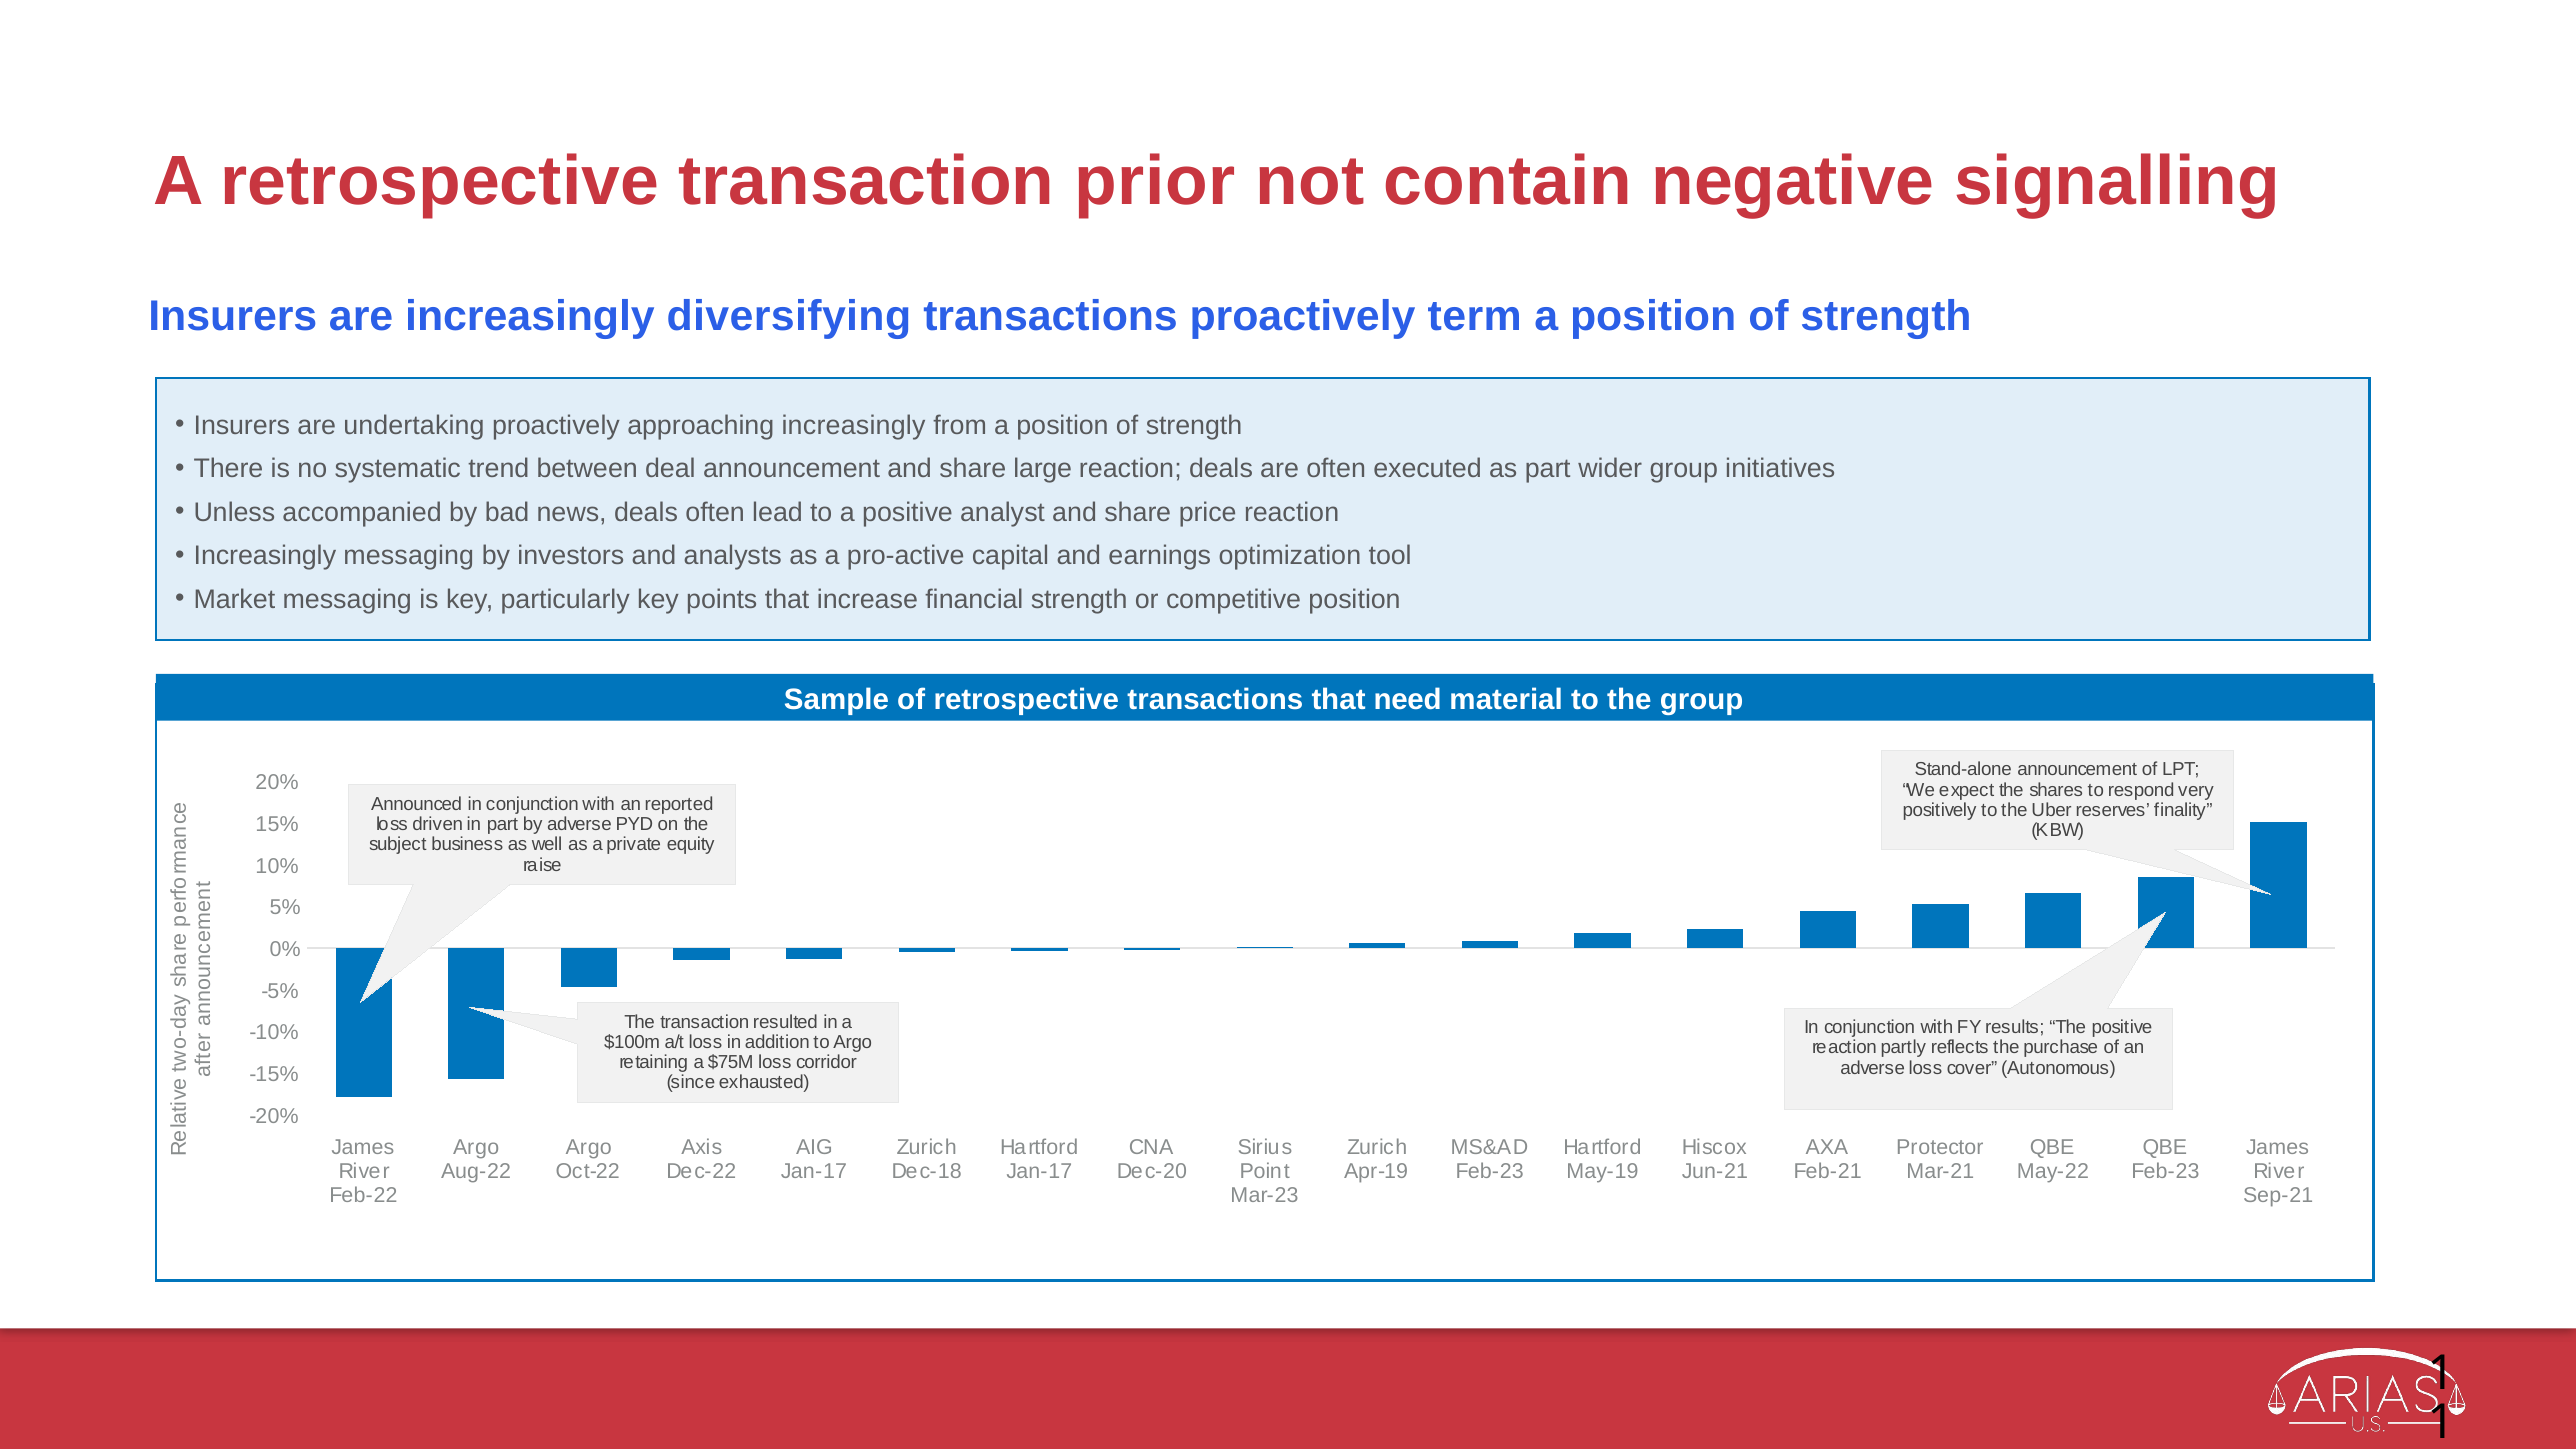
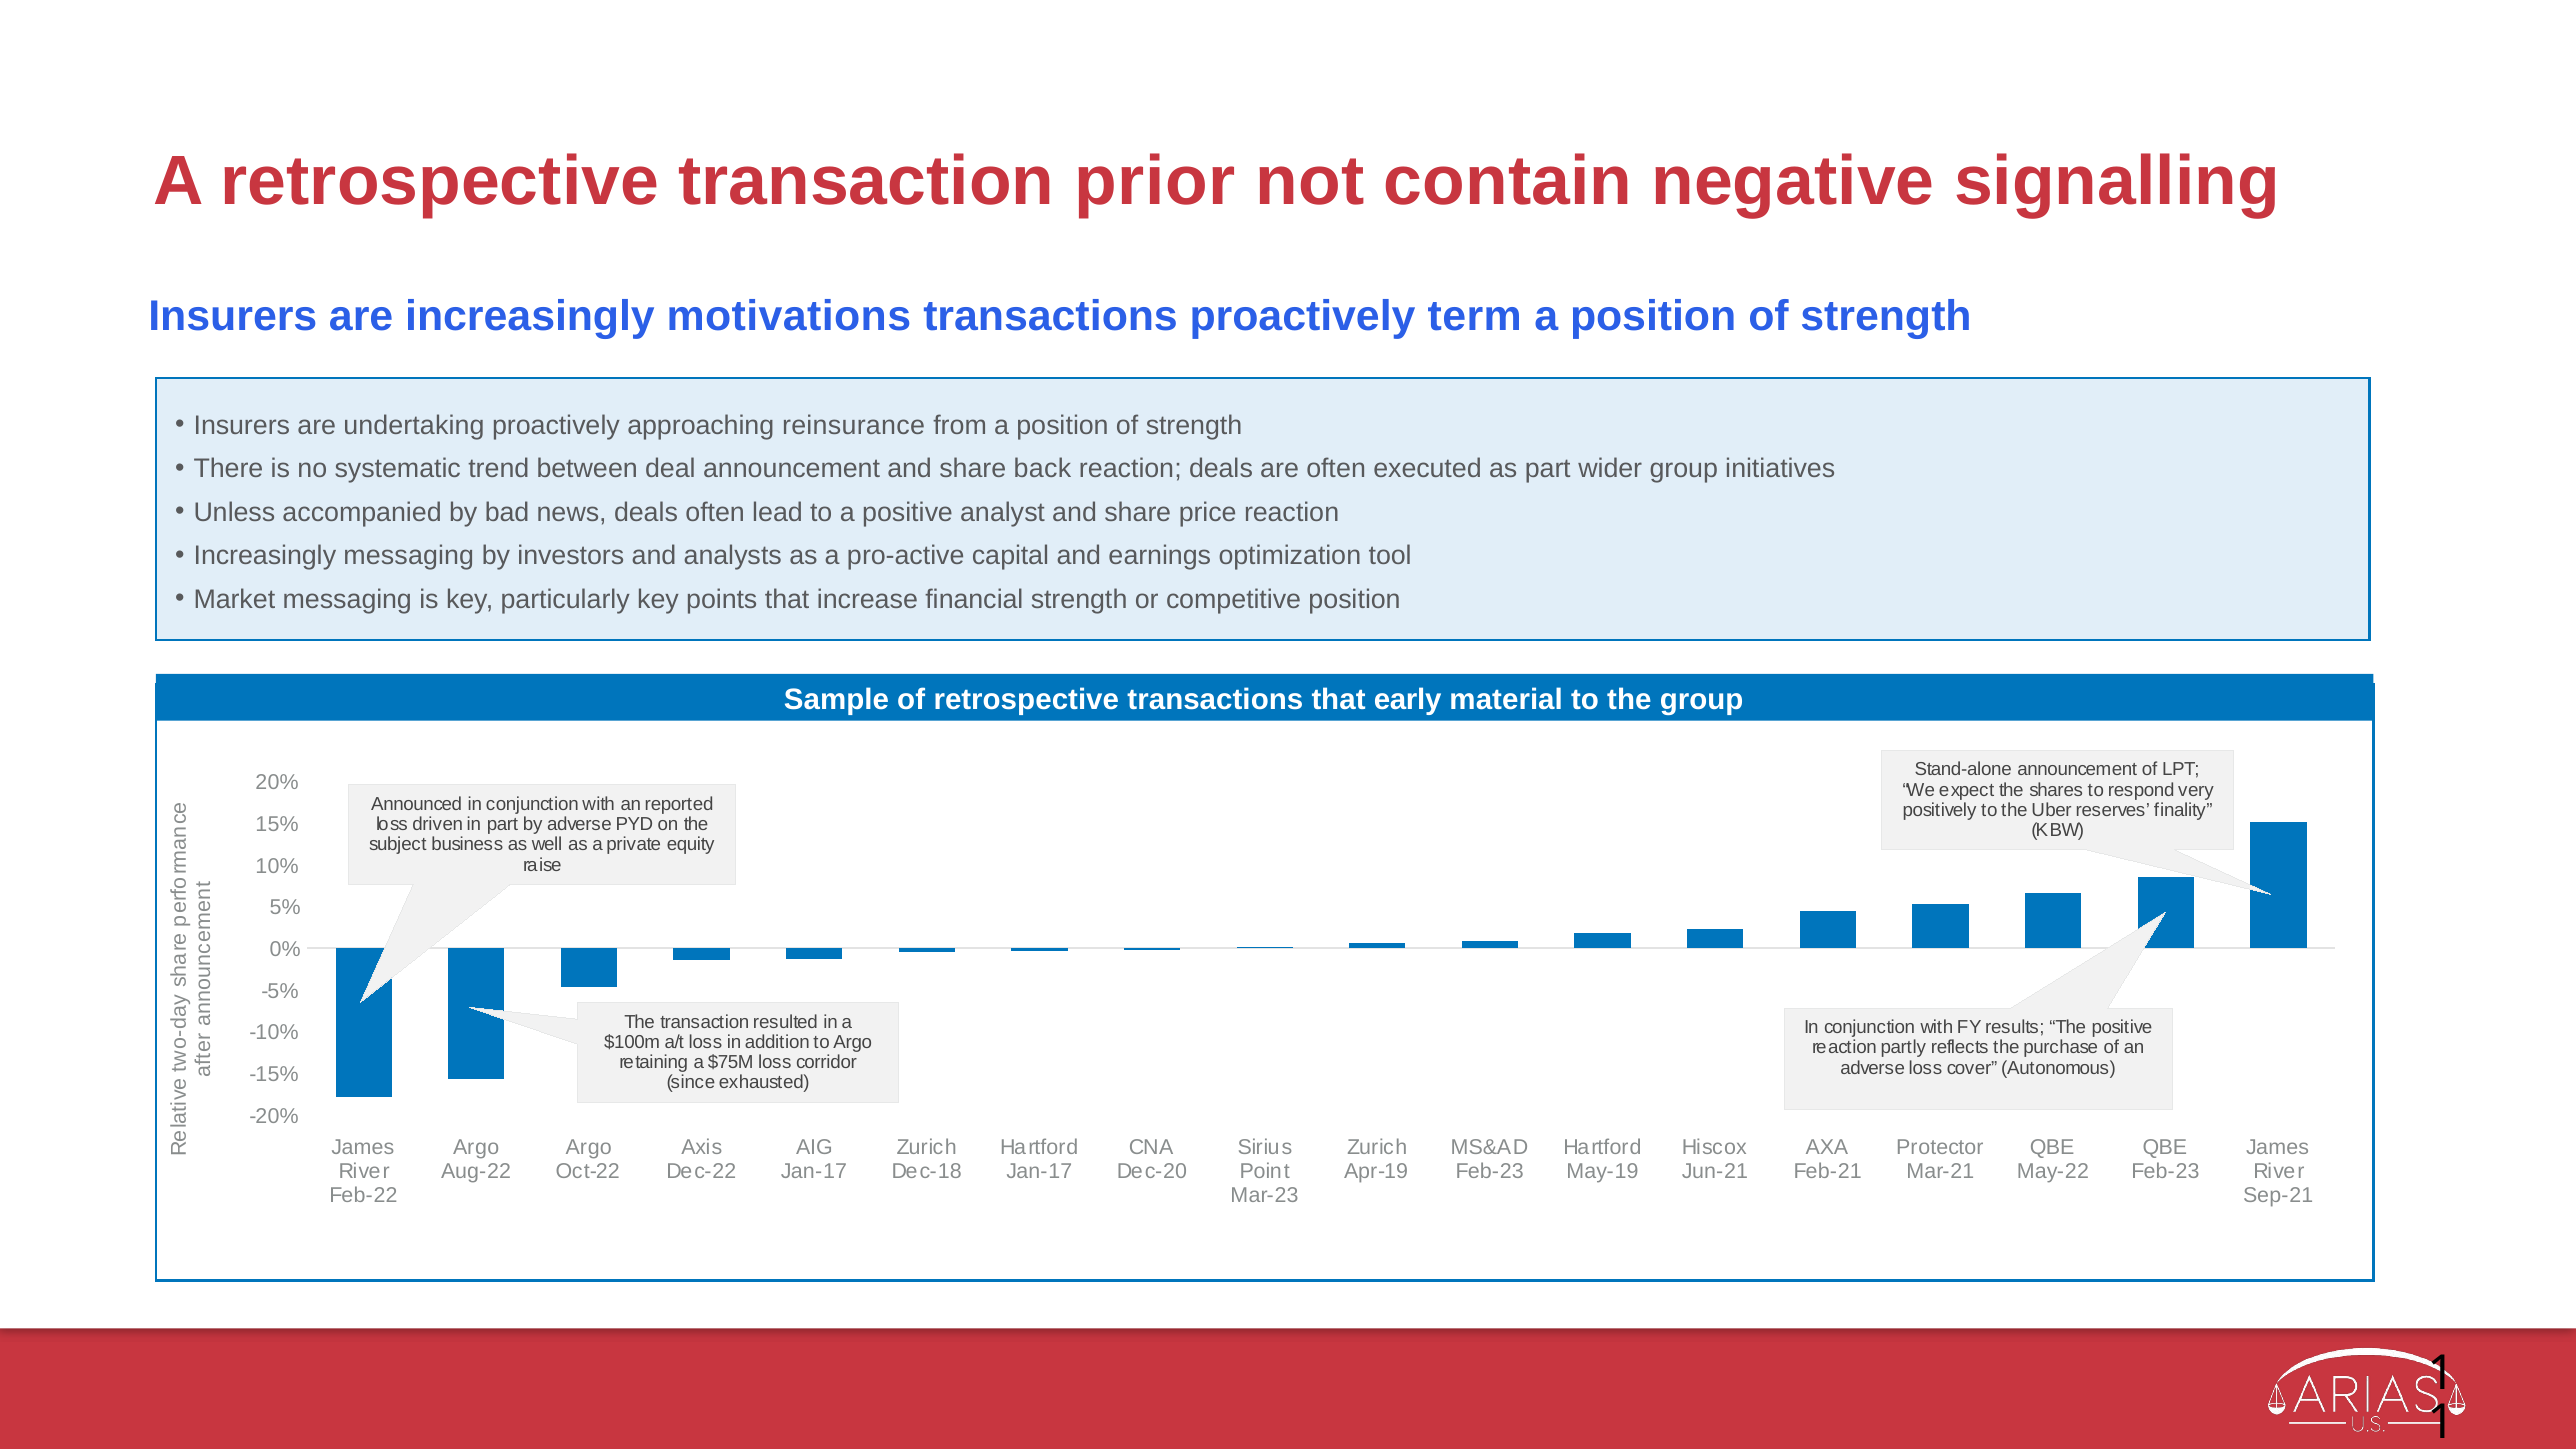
diversifying: diversifying -> motivations
approaching increasingly: increasingly -> reinsurance
large: large -> back
need: need -> early
